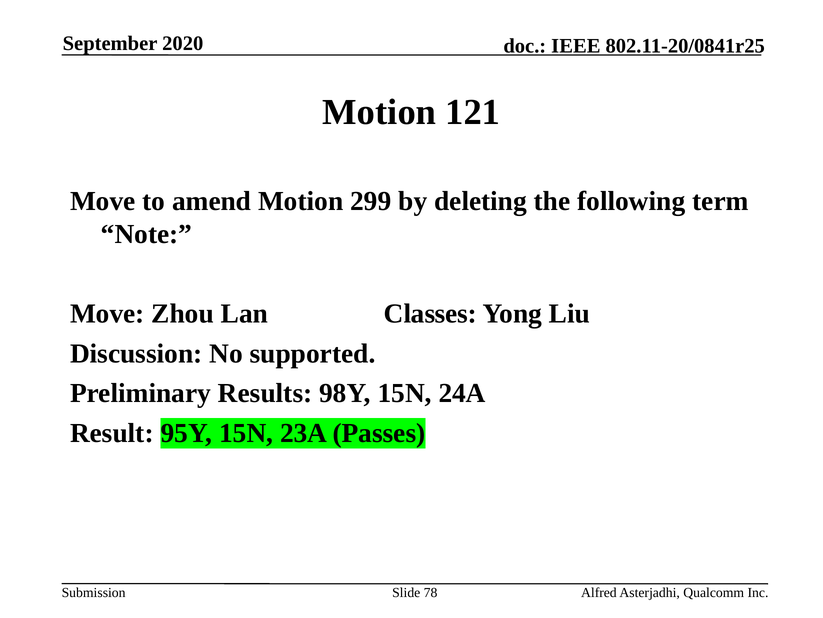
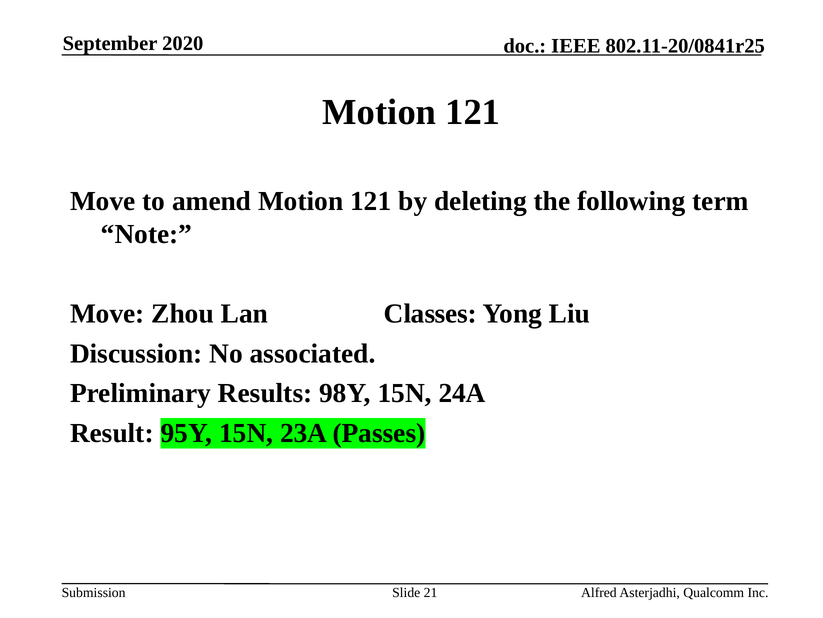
amend Motion 299: 299 -> 121
supported: supported -> associated
78: 78 -> 21
